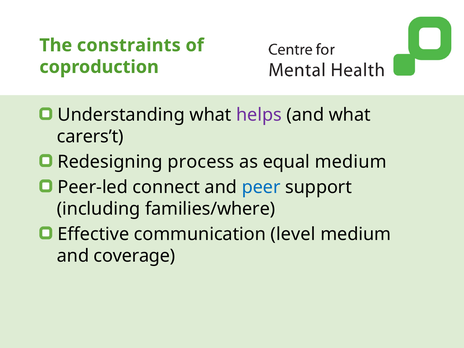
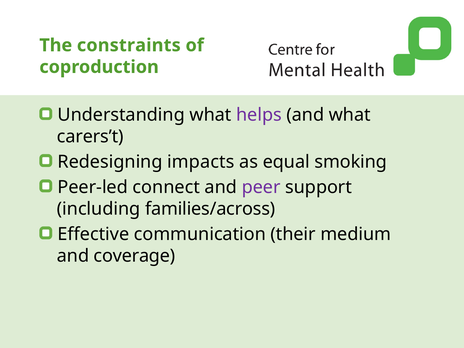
process: process -> impacts
equal medium: medium -> smoking
peer colour: blue -> purple
families/where: families/where -> families/across
level: level -> their
